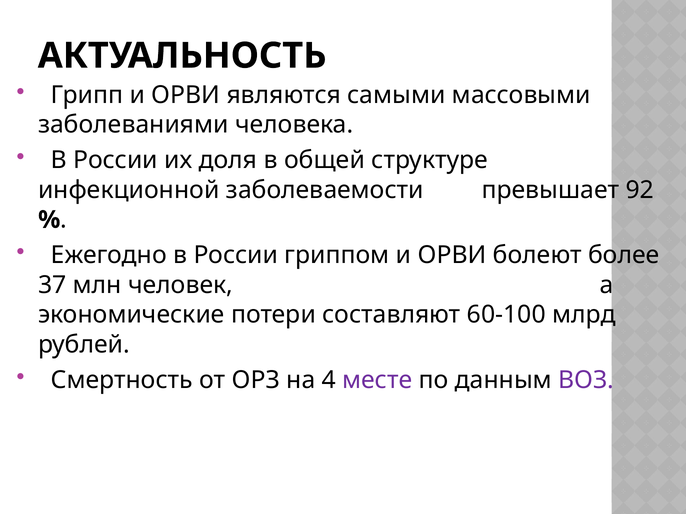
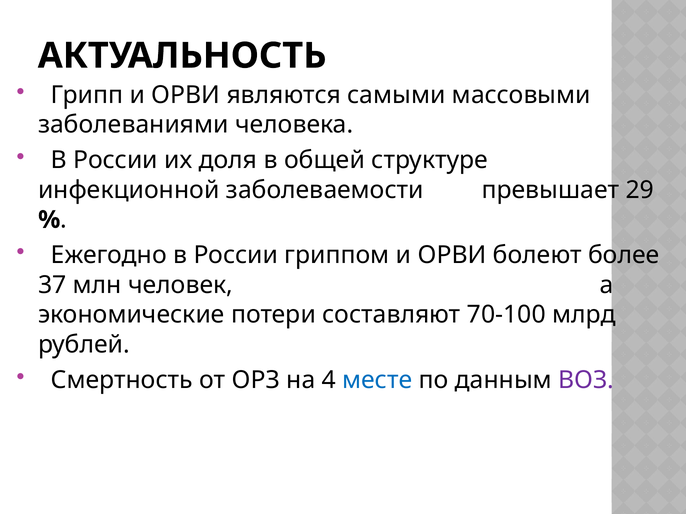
92: 92 -> 29
60-100: 60-100 -> 70-100
месте colour: purple -> blue
